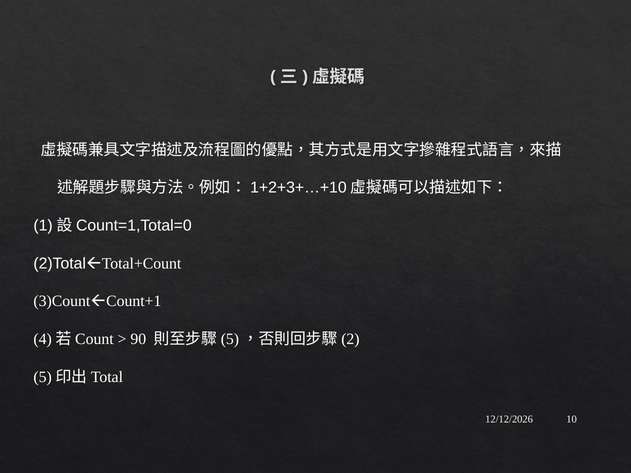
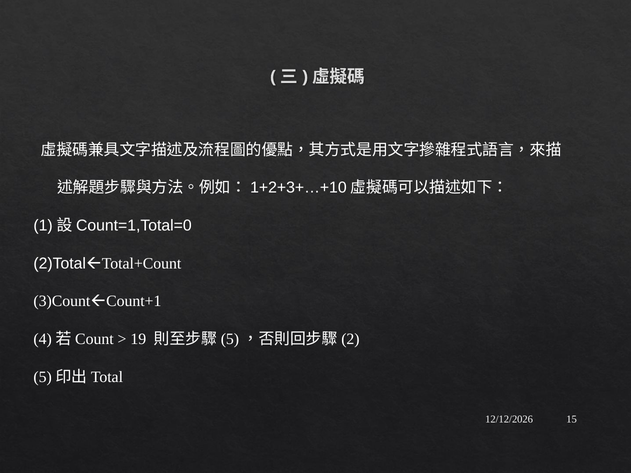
90: 90 -> 19
10: 10 -> 15
